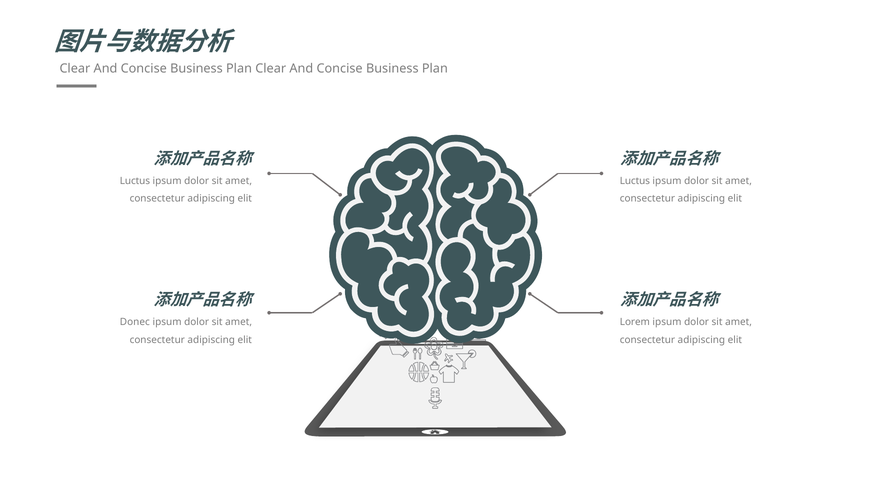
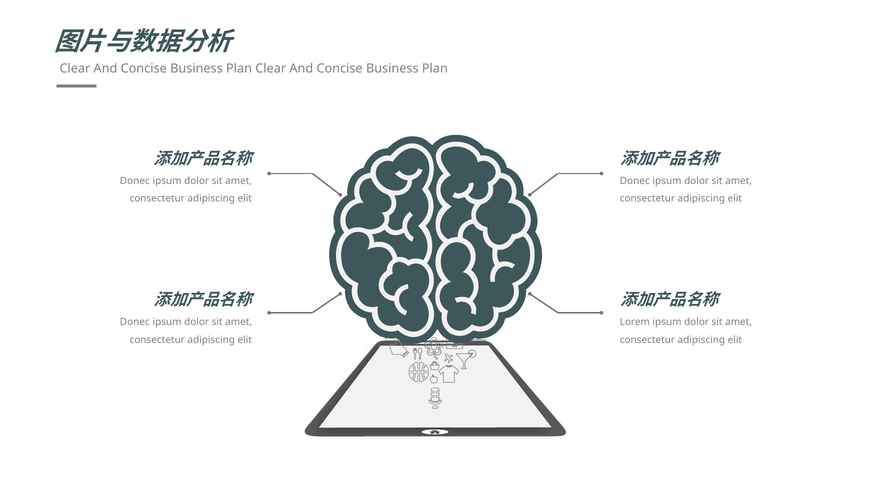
Luctus at (135, 181): Luctus -> Donec
Luctus at (635, 181): Luctus -> Donec
